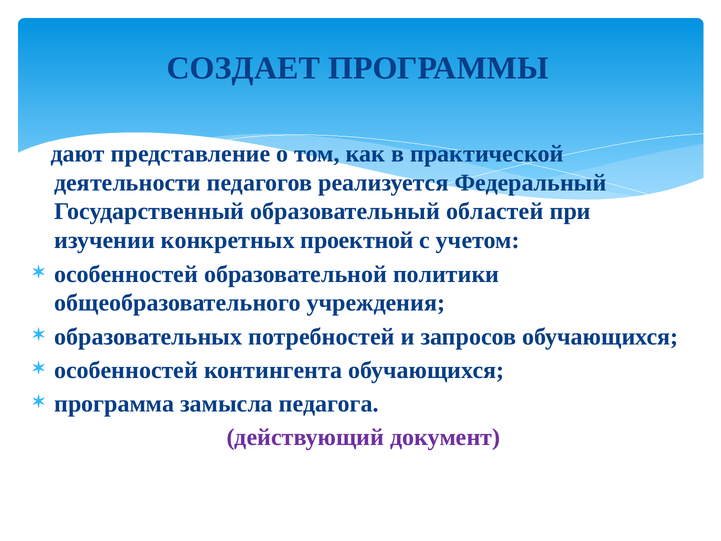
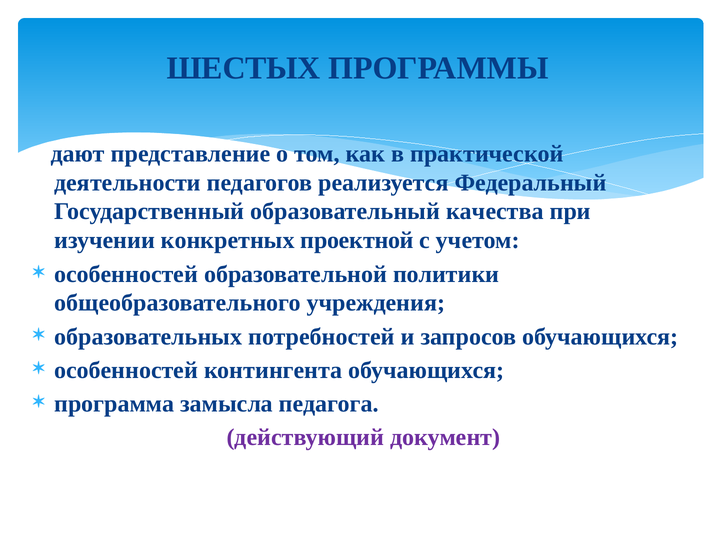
СОЗДАЕТ: СОЗДАЕТ -> ШЕСТЫХ
областей: областей -> качества
